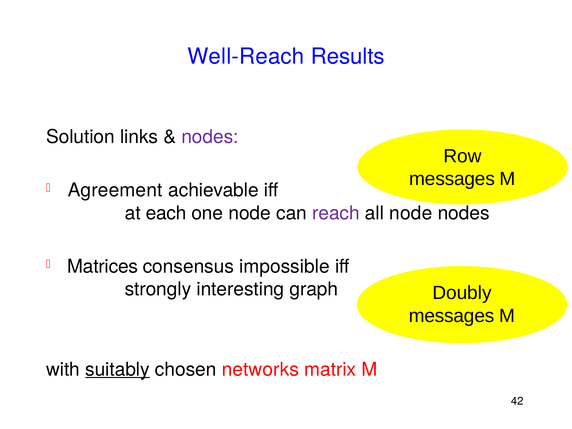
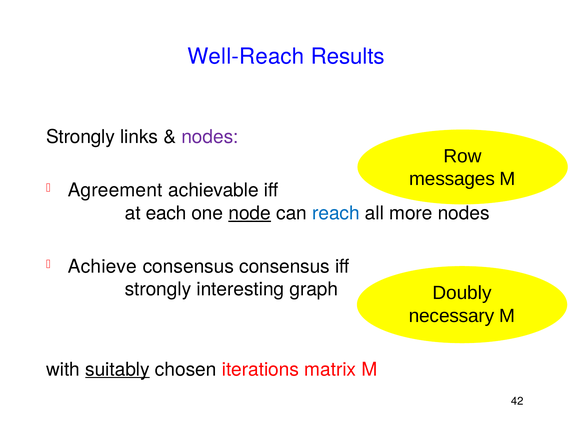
Solution at (80, 137): Solution -> Strongly
node at (250, 213) underline: none -> present
reach colour: purple -> blue
all node: node -> more
Matrices: Matrices -> Achieve
consensus impossible: impossible -> consensus
messages at (452, 316): messages -> necessary
networks: networks -> iterations
